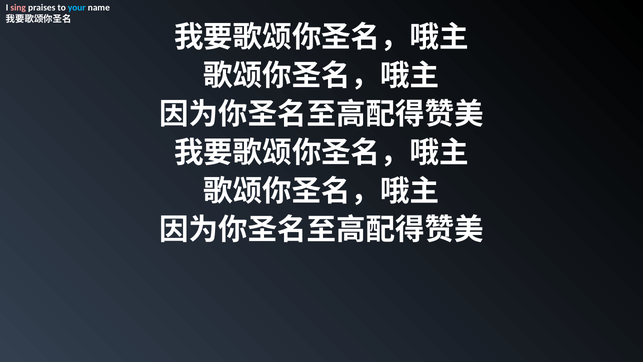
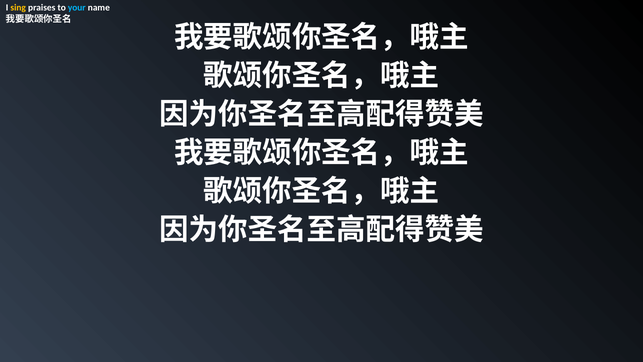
sing colour: pink -> yellow
